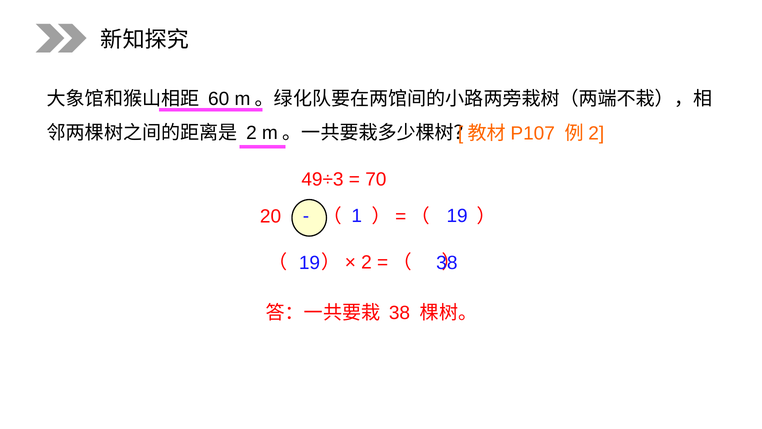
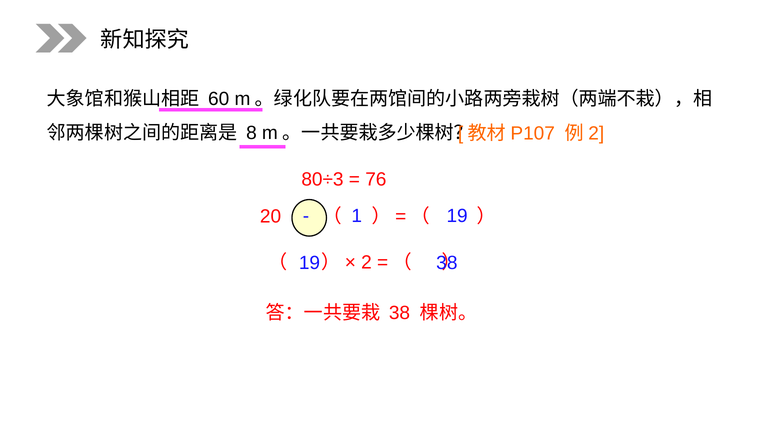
2 at (251, 133): 2 -> 8
49÷3: 49÷3 -> 80÷3
70: 70 -> 76
